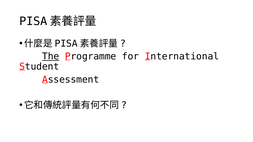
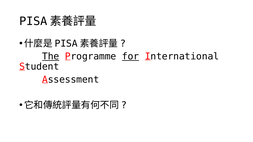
for underline: none -> present
